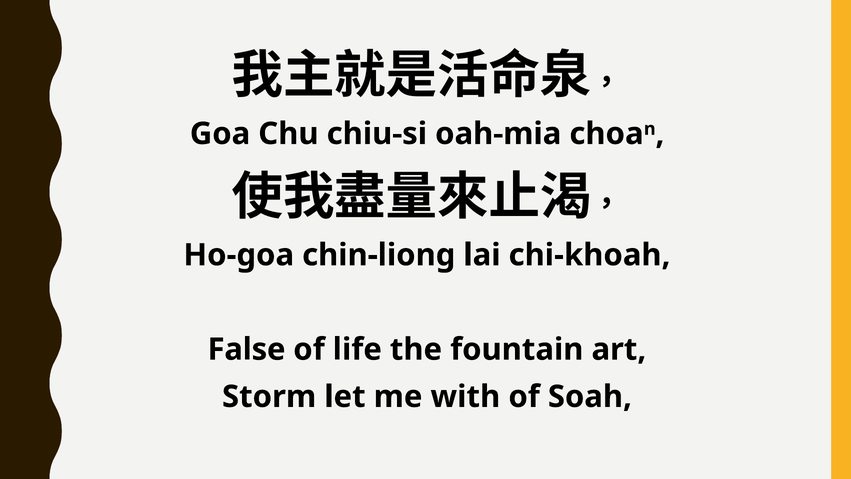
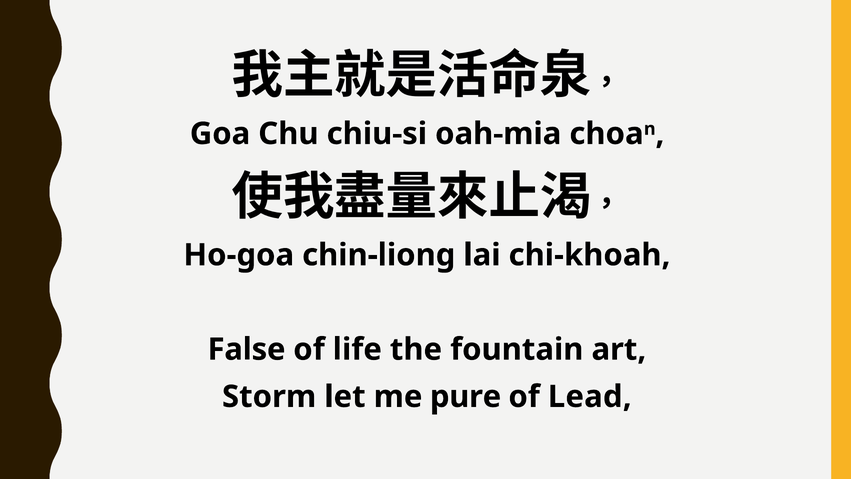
with: with -> pure
Soah: Soah -> Lead
